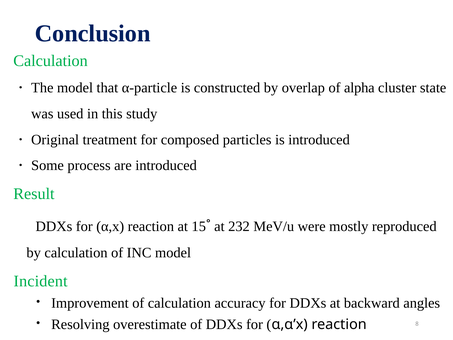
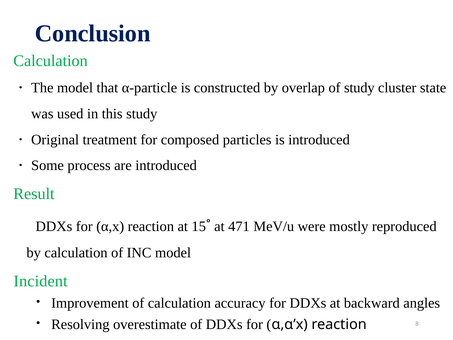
of alpha: alpha -> study
232: 232 -> 471
